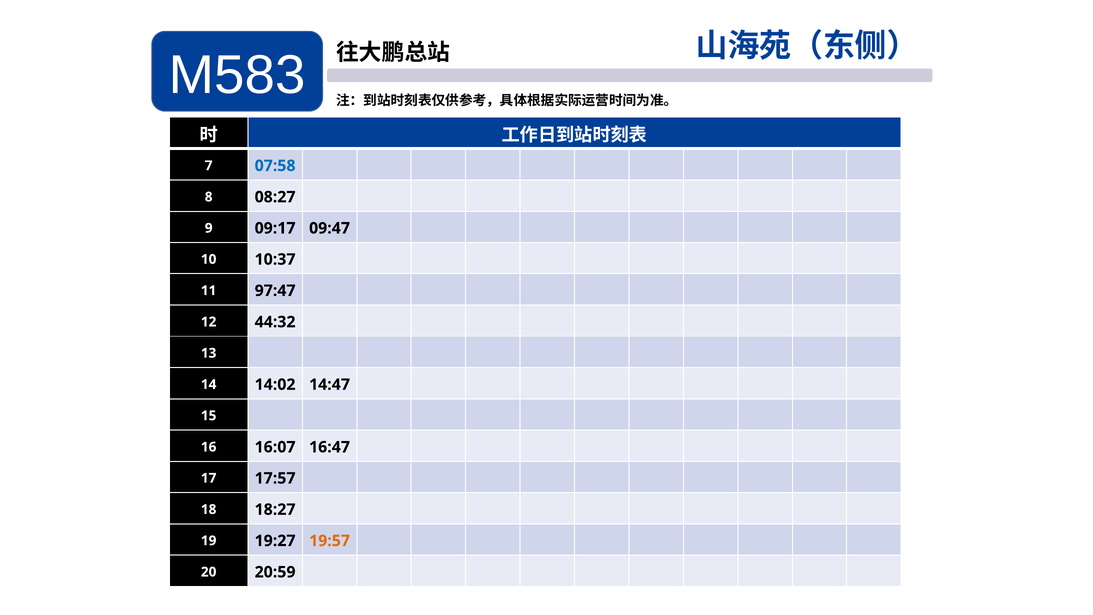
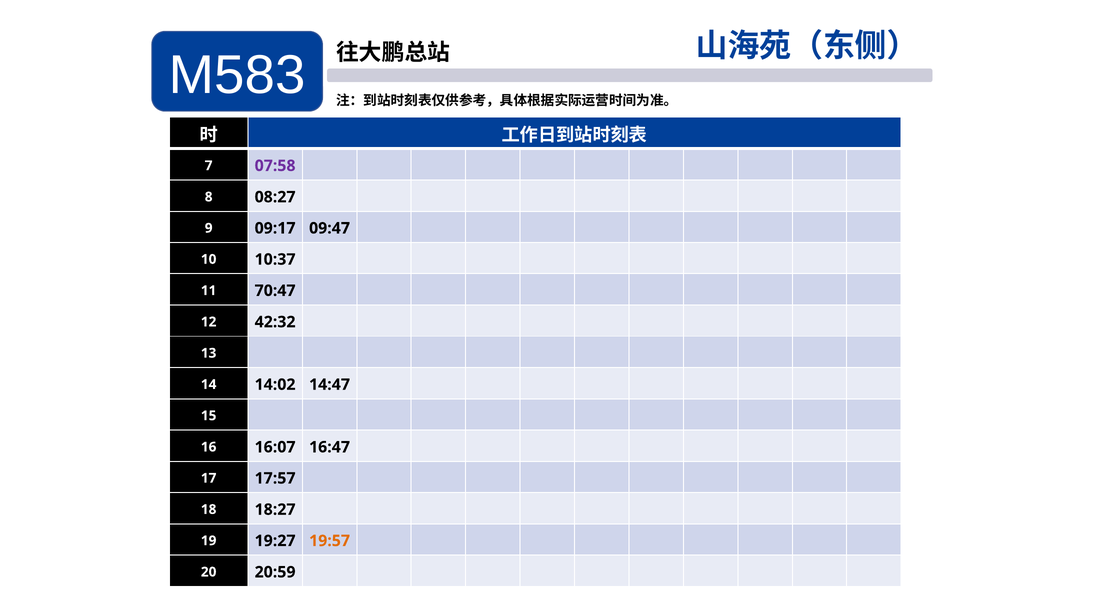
07:58 colour: blue -> purple
97:47: 97:47 -> 70:47
44:32: 44:32 -> 42:32
